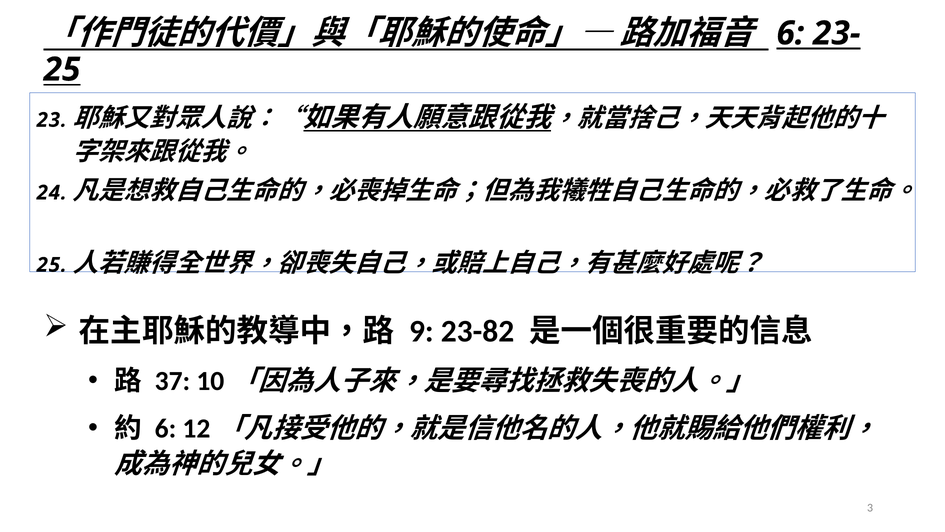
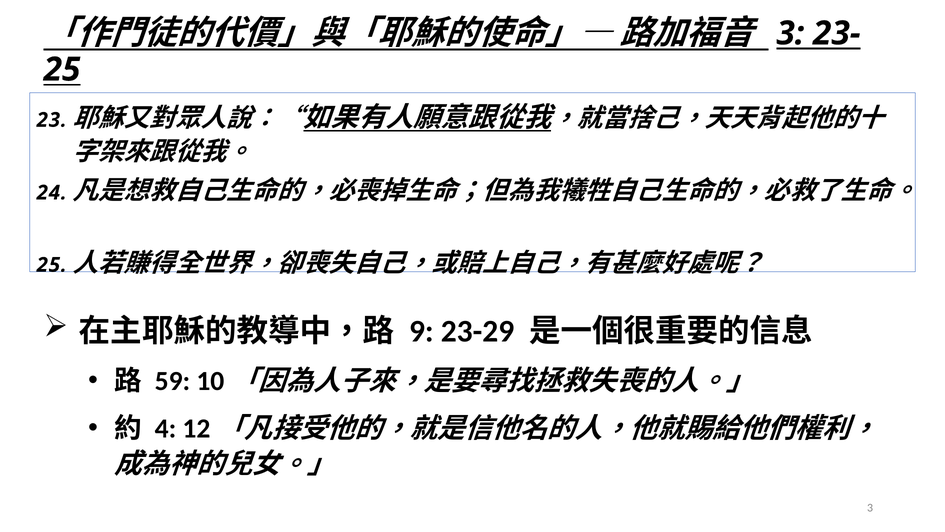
6 at (790, 33): 6 -> 3
23-82: 23-82 -> 23-29
37: 37 -> 59
6 at (165, 428): 6 -> 4
